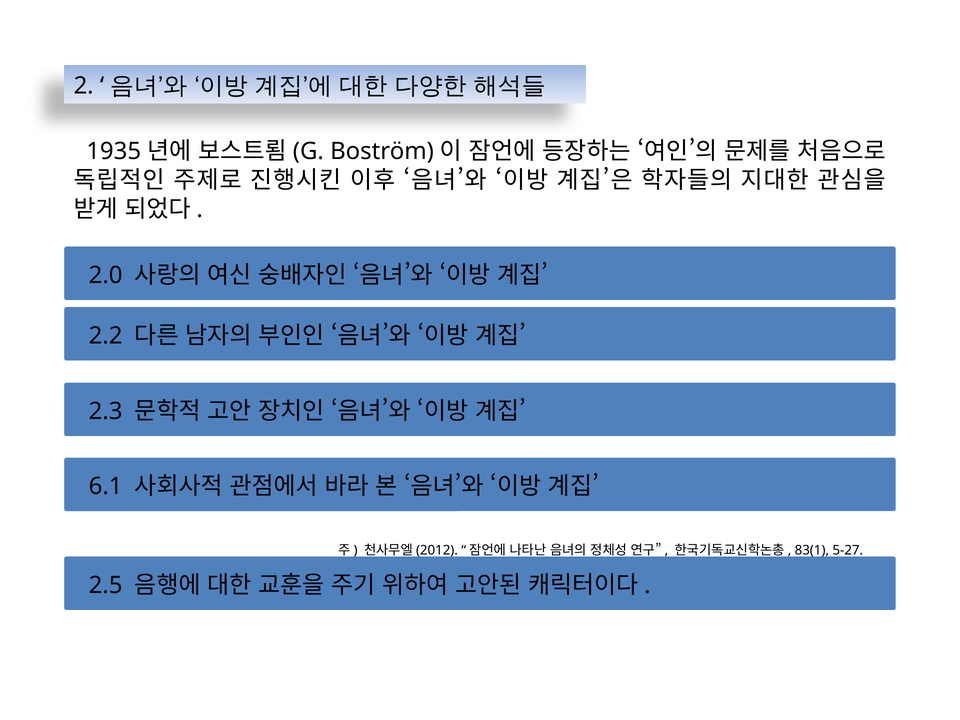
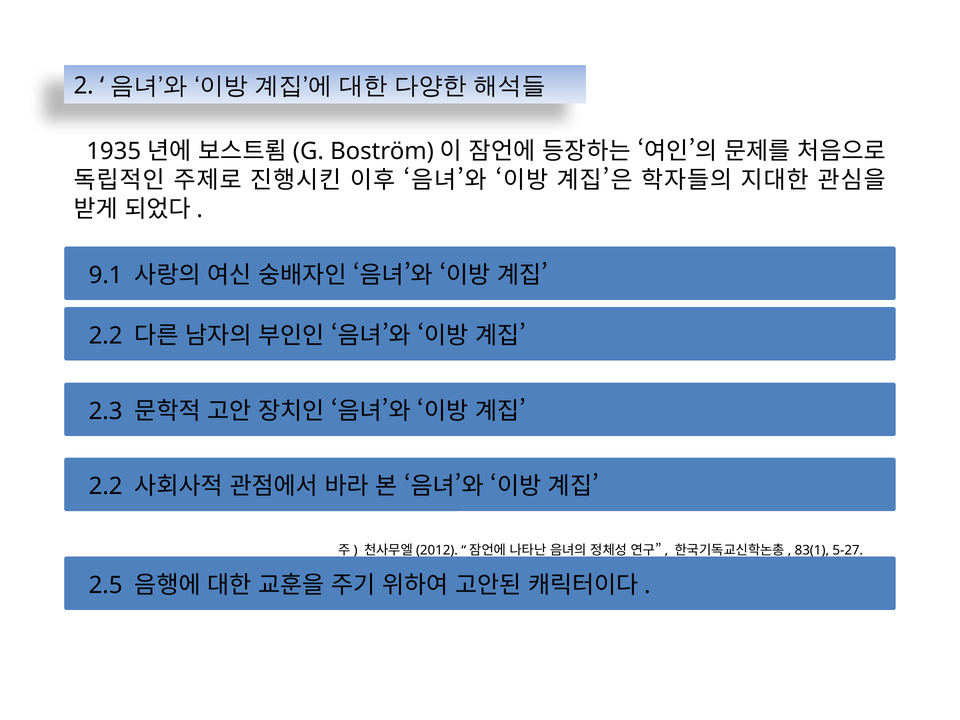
2.0: 2.0 -> 9.1
6.1 at (106, 487): 6.1 -> 2.2
